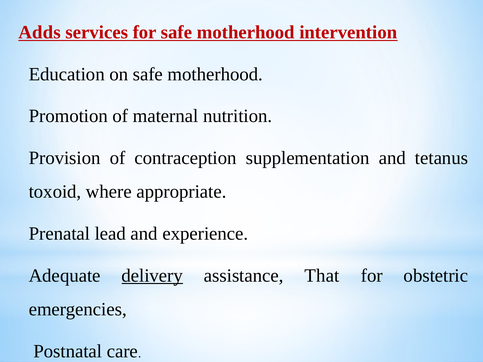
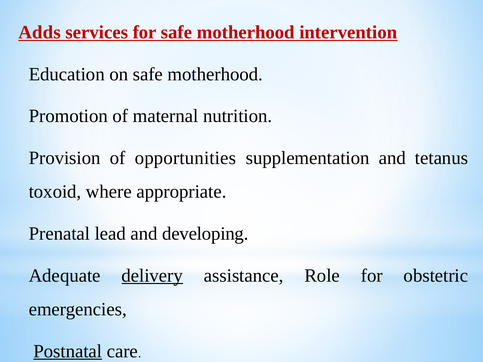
contraception: contraception -> opportunities
experience: experience -> developing
That: That -> Role
Postnatal underline: none -> present
